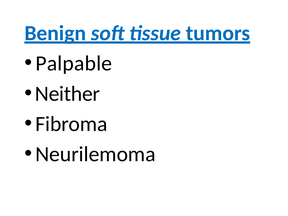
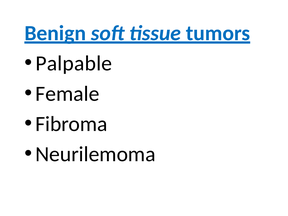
Neither: Neither -> Female
